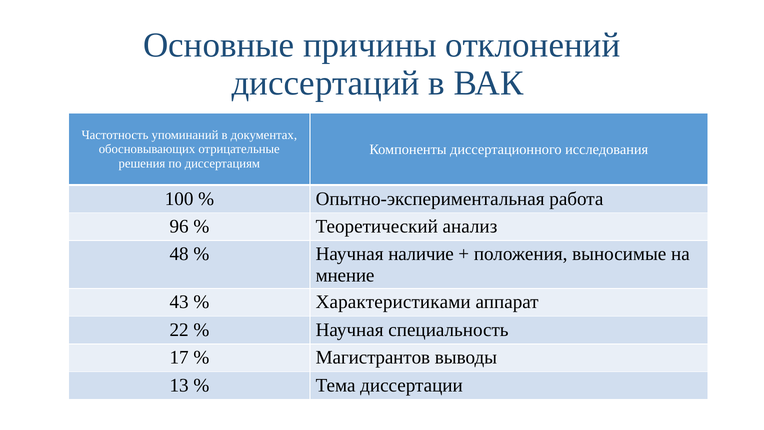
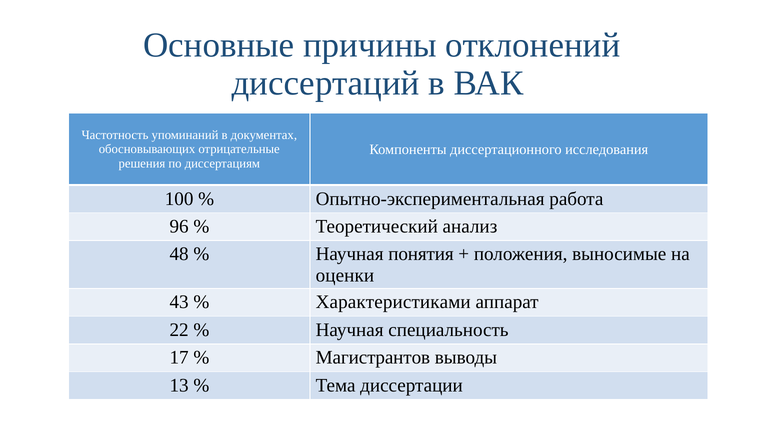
наличие: наличие -> понятия
мнение: мнение -> оценки
